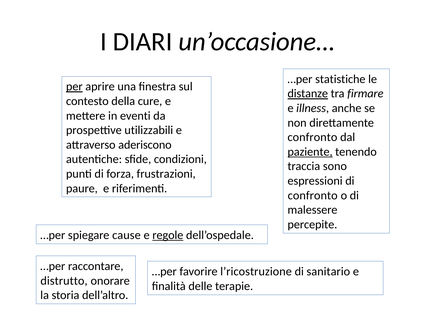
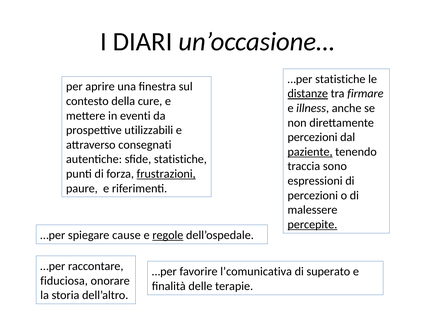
per underline: present -> none
confronto at (312, 137): confronto -> percezioni
aderiscono: aderiscono -> consegnati
sfide condizioni: condizioni -> statistiche
frustrazioni underline: none -> present
confronto at (313, 195): confronto -> percezioni
percepite underline: none -> present
l’ricostruzione: l’ricostruzione -> l’comunicativa
sanitario: sanitario -> superato
distrutto: distrutto -> fiduciosa
